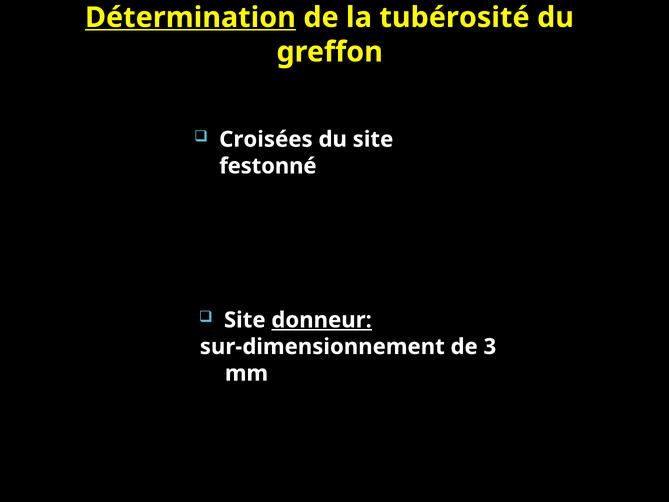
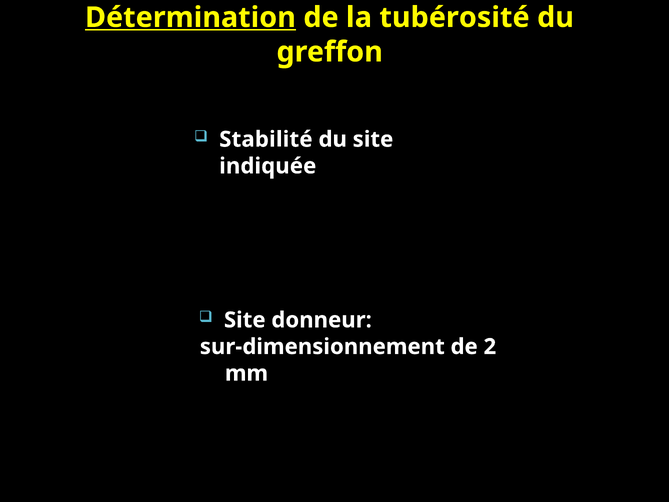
Croisées: Croisées -> Stabilité
festonné: festonné -> indiquée
donneur underline: present -> none
3: 3 -> 2
